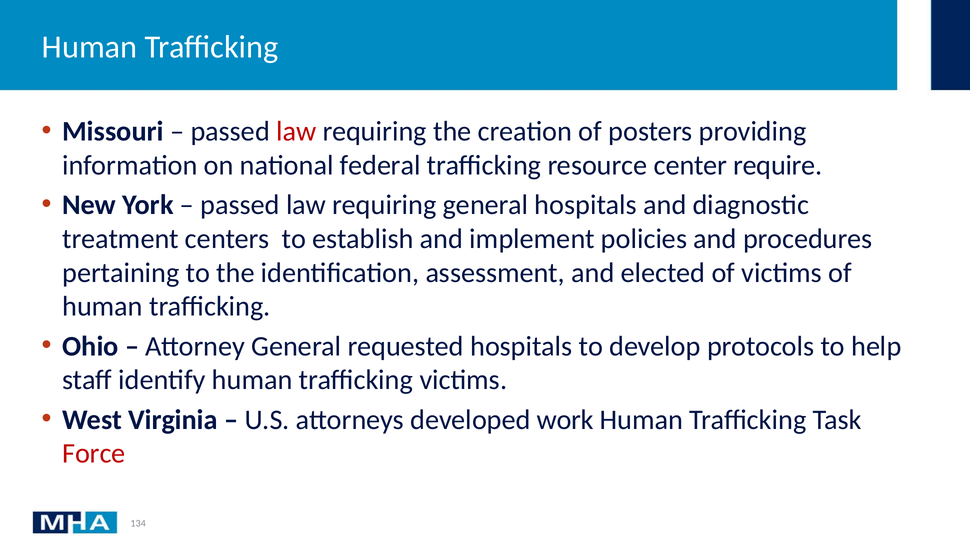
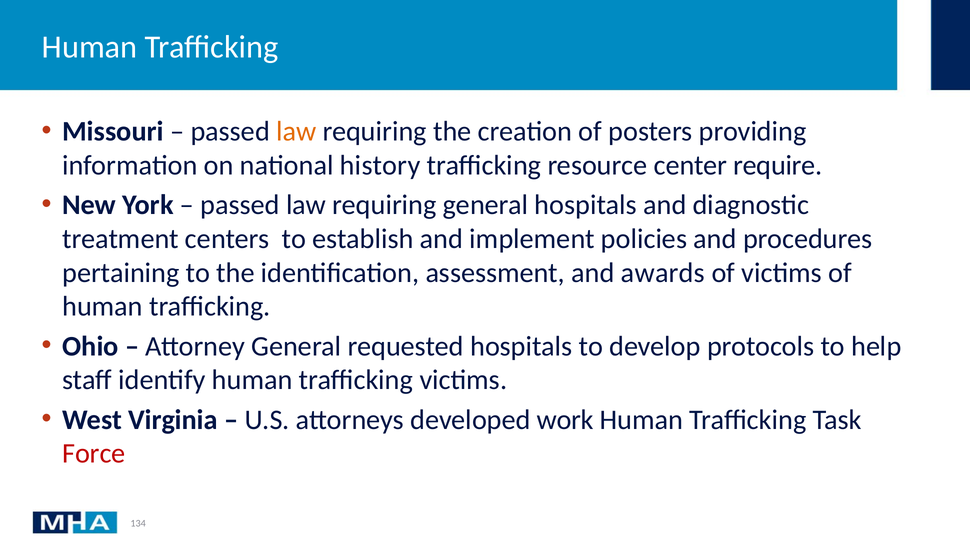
law at (296, 131) colour: red -> orange
federal: federal -> history
elected: elected -> awards
